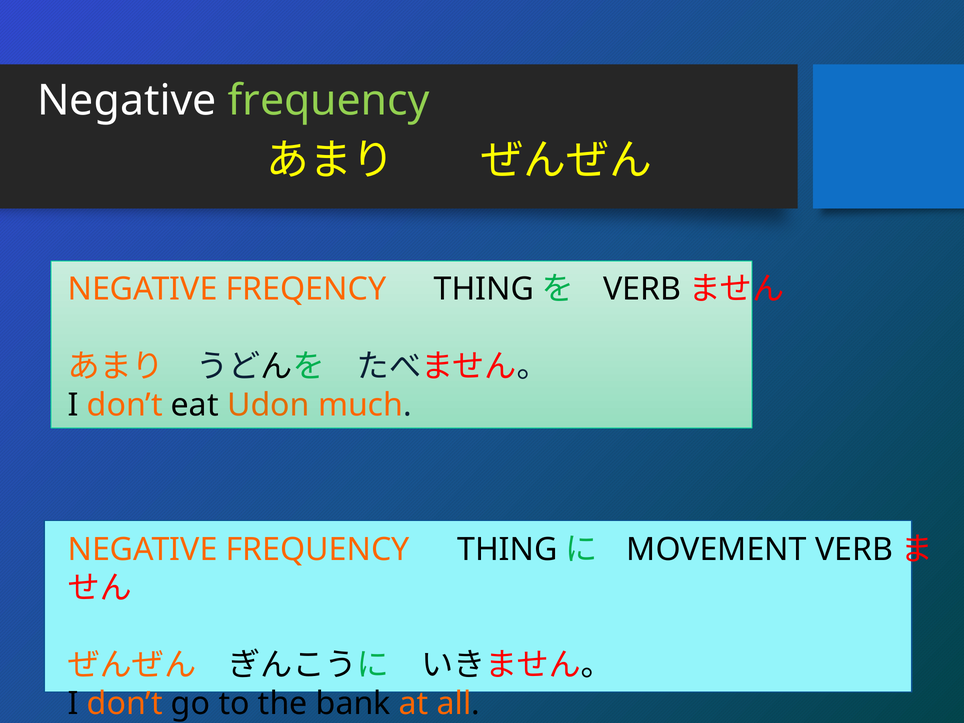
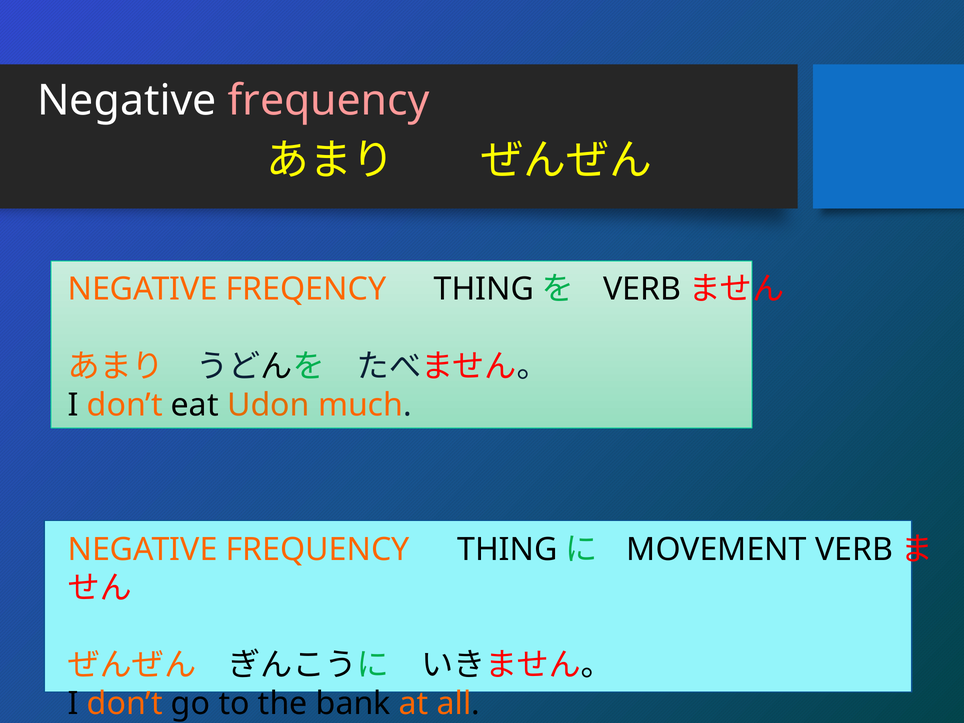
frequency at (329, 101) colour: light green -> pink
